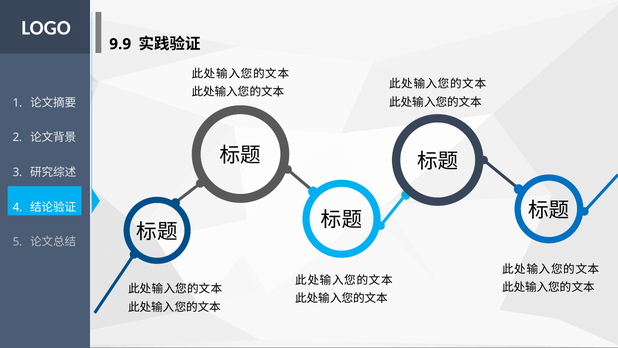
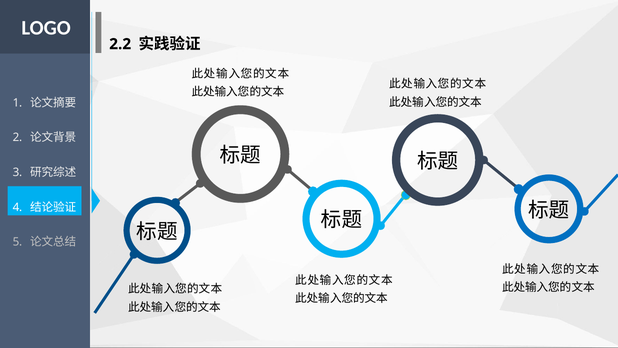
9.9: 9.9 -> 2.2
